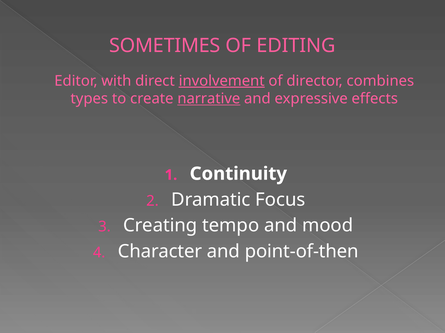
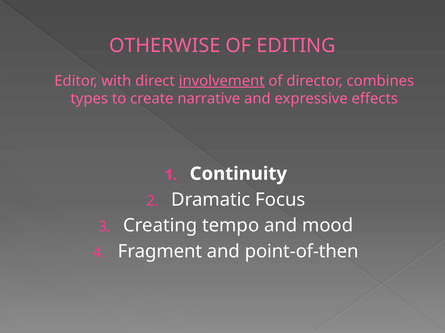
SOMETIMES: SOMETIMES -> OTHERWISE
narrative underline: present -> none
Character: Character -> Fragment
